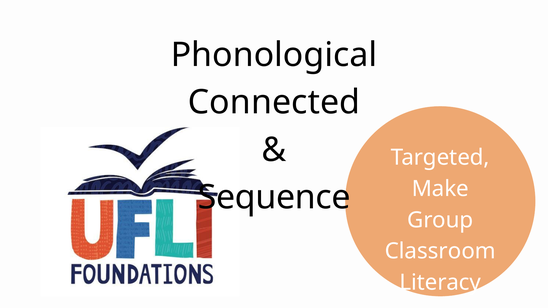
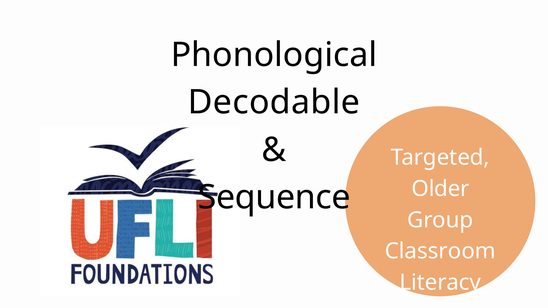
Connected: Connected -> Decodable
Make: Make -> Older
